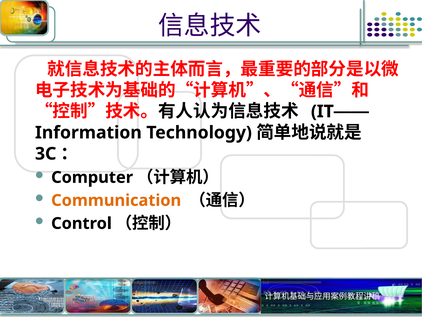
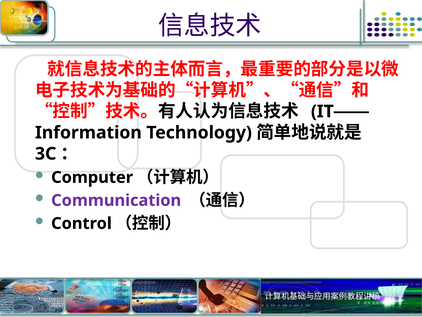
Communication colour: orange -> purple
